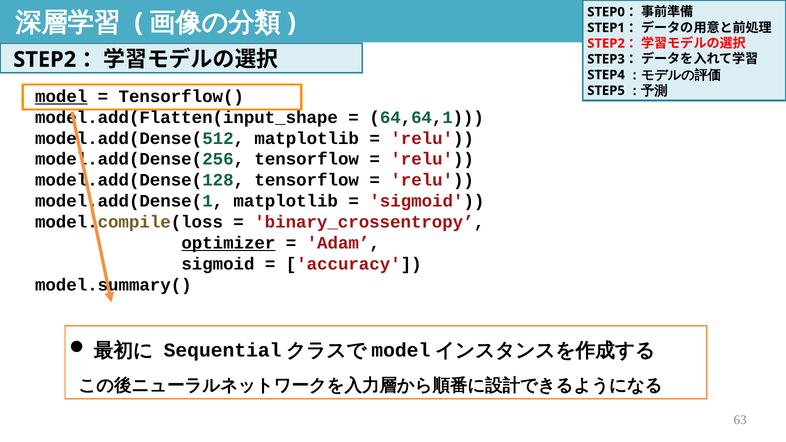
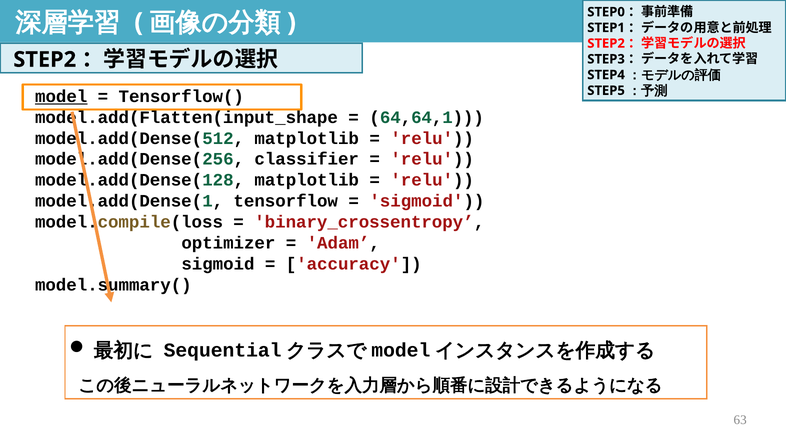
tensorflow at (307, 159): tensorflow -> classifier
tensorflow at (307, 180): tensorflow -> matplotlib
matplotlib at (286, 201): matplotlib -> tensorflow
optimizer underline: present -> none
